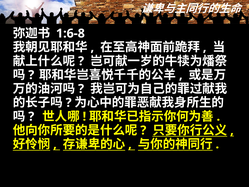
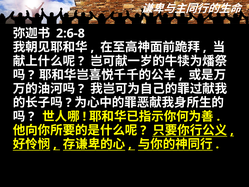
1:6-8: 1:6-8 -> 2:6-8
